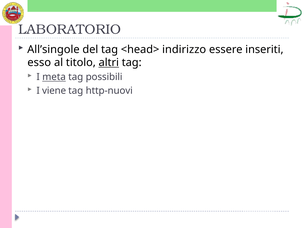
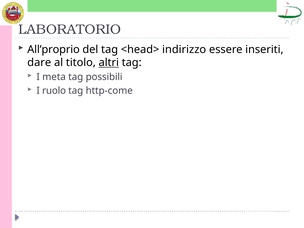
All’singole: All’singole -> All’proprio
esso: esso -> dare
meta underline: present -> none
viene: viene -> ruolo
http-nuovi: http-nuovi -> http-come
